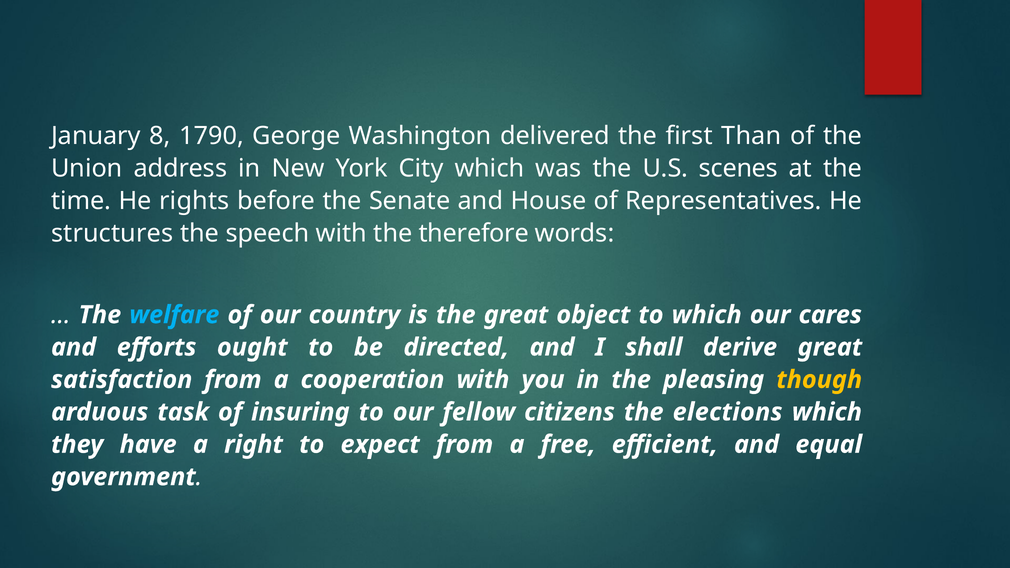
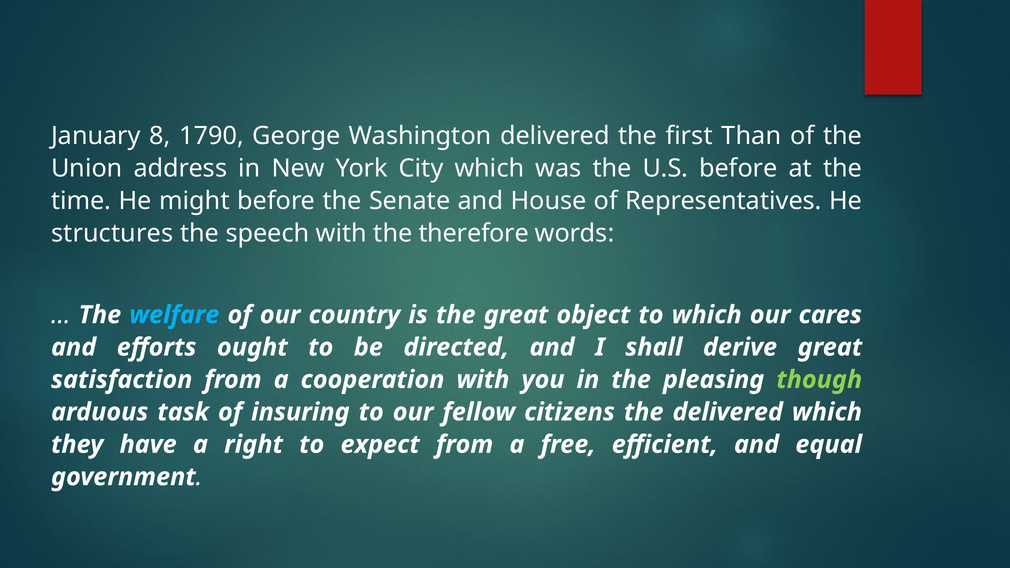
U.S scenes: scenes -> before
rights: rights -> might
though colour: yellow -> light green
the elections: elections -> delivered
